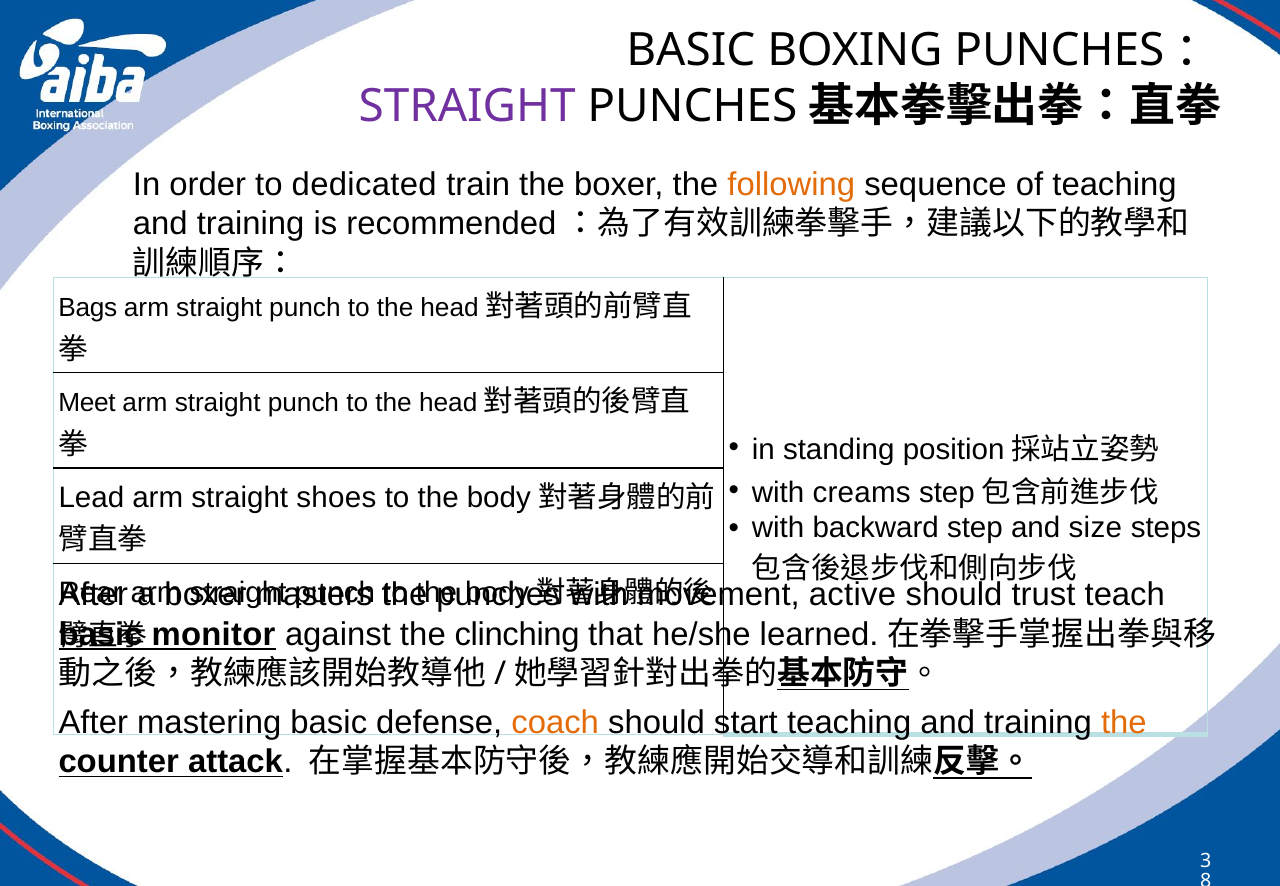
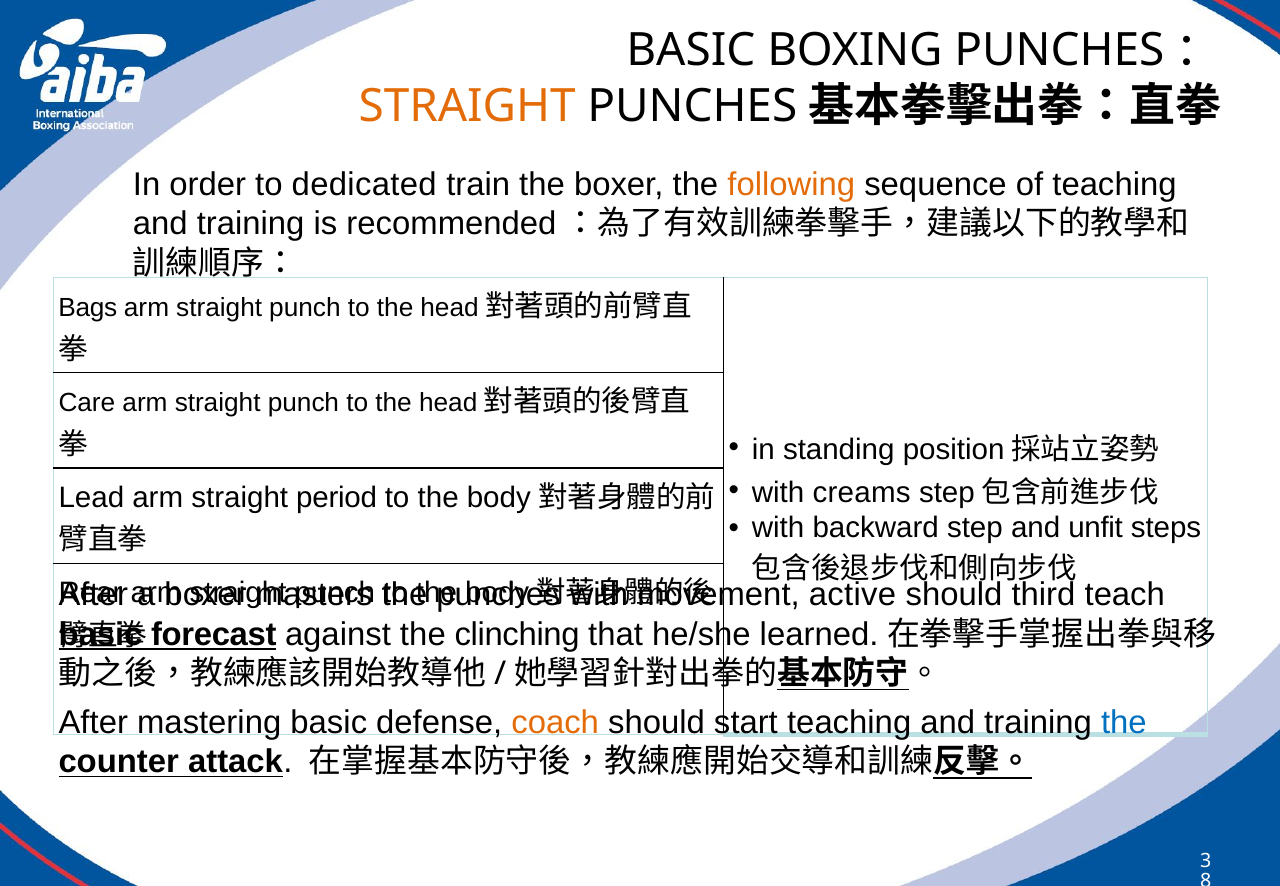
STRAIGHT at (467, 106) colour: purple -> orange
Meet: Meet -> Care
shoes: shoes -> period
size: size -> unfit
trust: trust -> third
monitor: monitor -> forecast
the at (1124, 723) colour: orange -> blue
